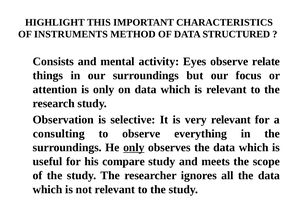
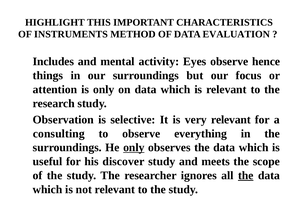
STRUCTURED: STRUCTURED -> EVALUATION
Consists: Consists -> Includes
relate: relate -> hence
compare: compare -> discover
the at (246, 175) underline: none -> present
